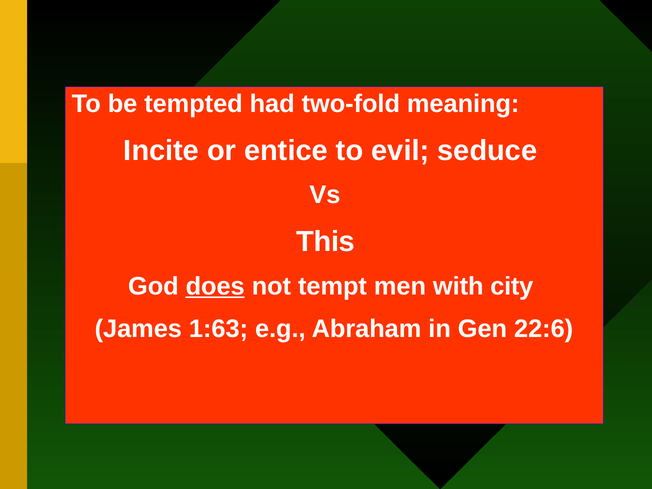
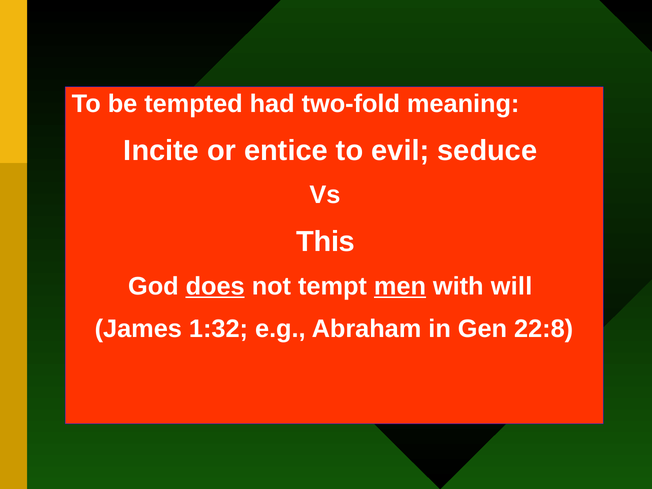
men underline: none -> present
city: city -> will
1:63: 1:63 -> 1:32
22:6: 22:6 -> 22:8
